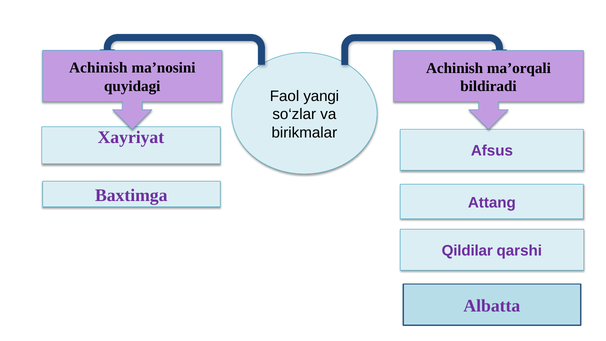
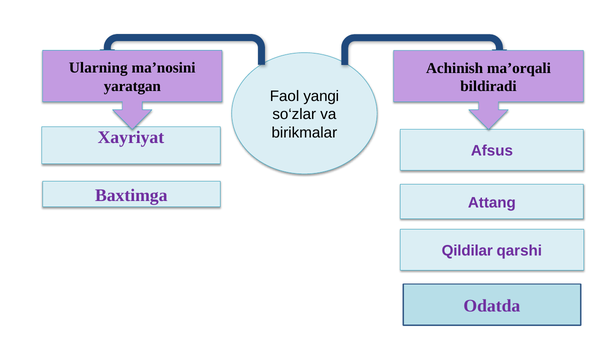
Achinish at (98, 68): Achinish -> Ularning
quyidagi: quyidagi -> yaratgan
Albatta: Albatta -> Odatda
